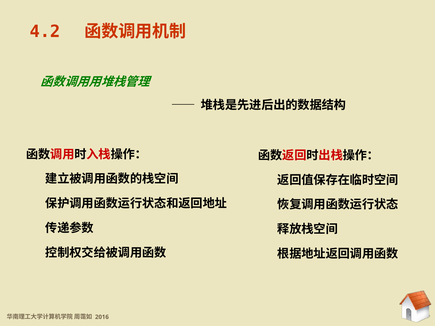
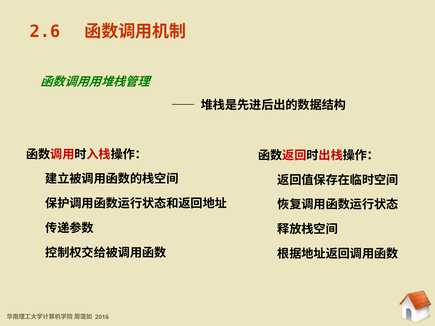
4.2: 4.2 -> 2.6
